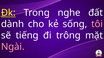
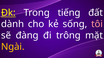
nghe: nghe -> tiếng
tiếng: tiếng -> đàng
Ngài colour: pink -> yellow
